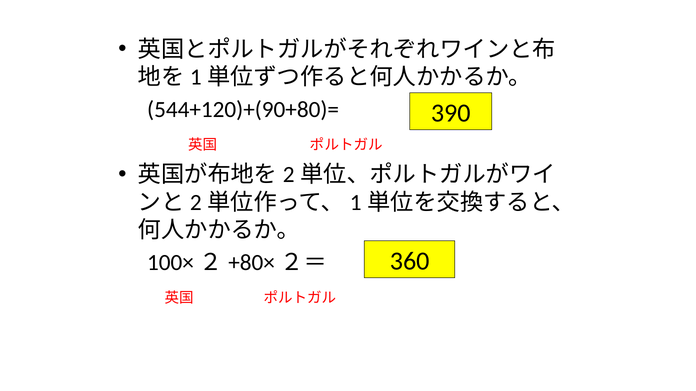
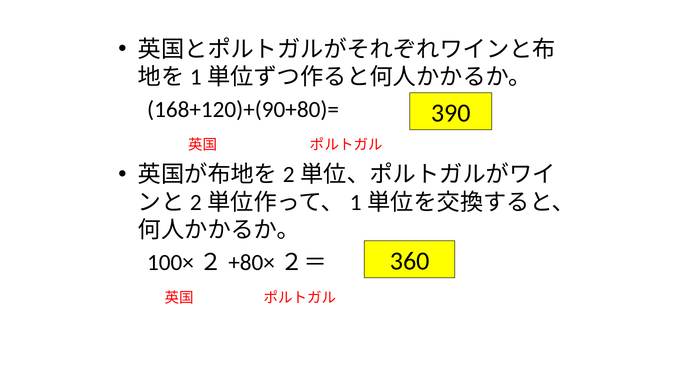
544+120)+(90+80)=: 544+120)+(90+80)= -> 168+120)+(90+80)=
